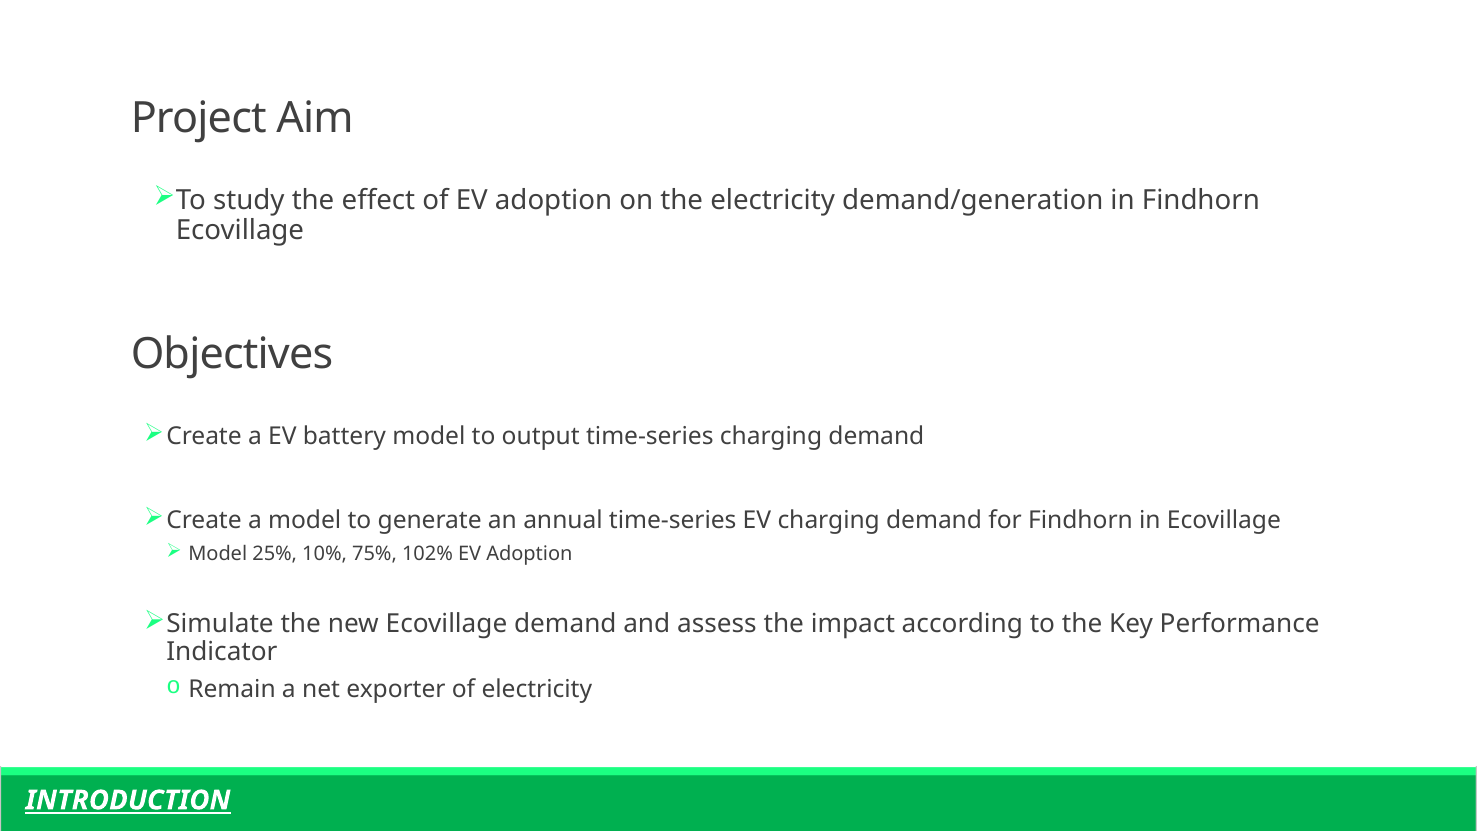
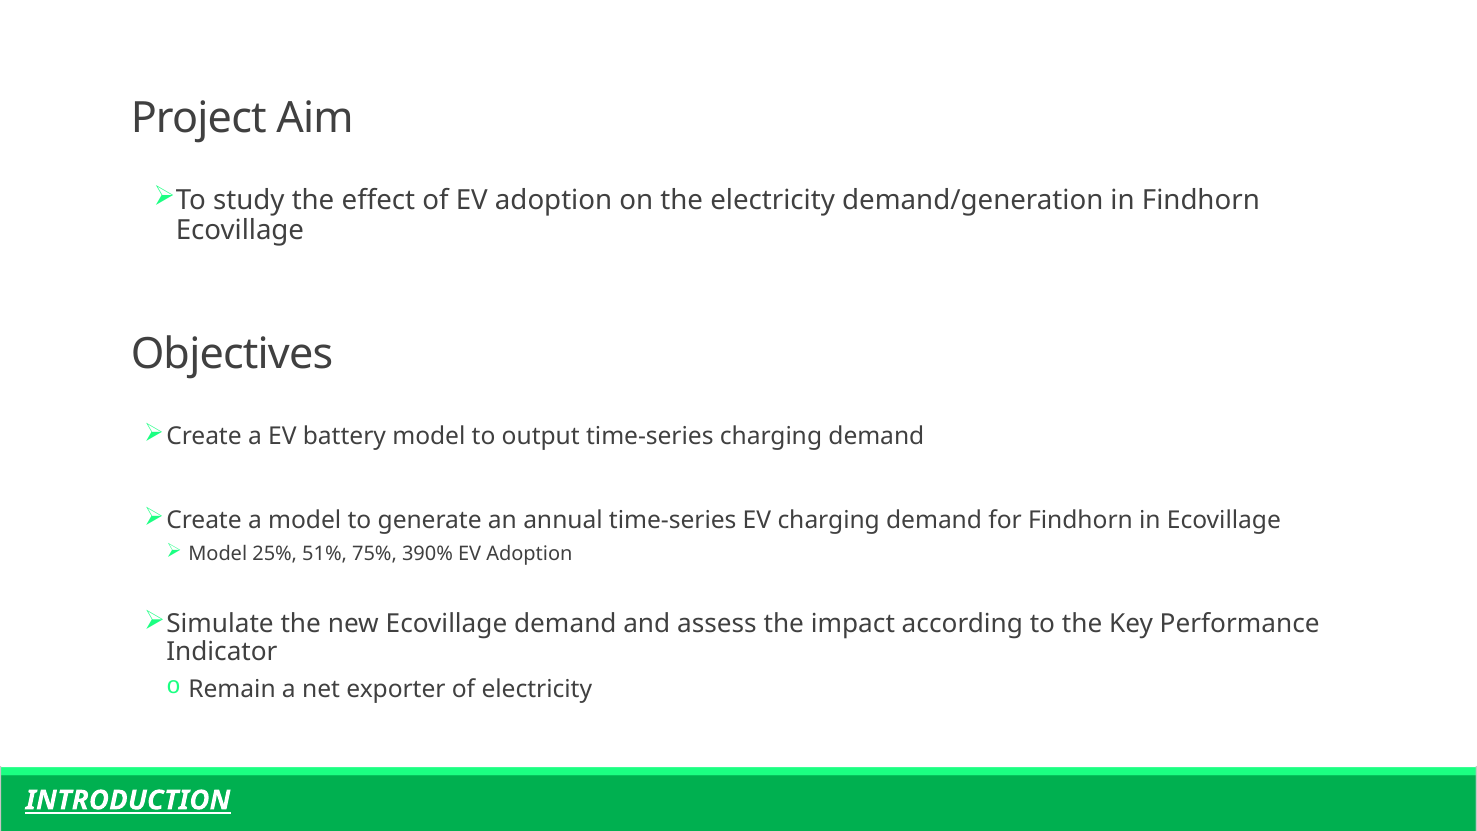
10%: 10% -> 51%
102%: 102% -> 390%
